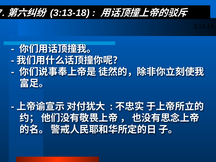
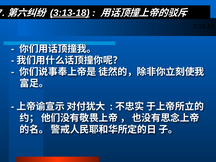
3:13-18 at (70, 13) underline: none -> present
